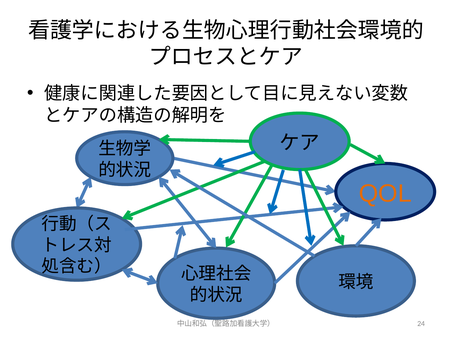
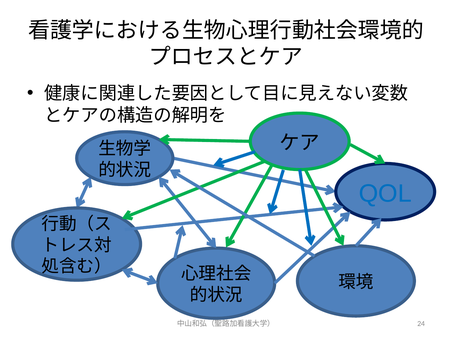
QOL colour: orange -> blue
